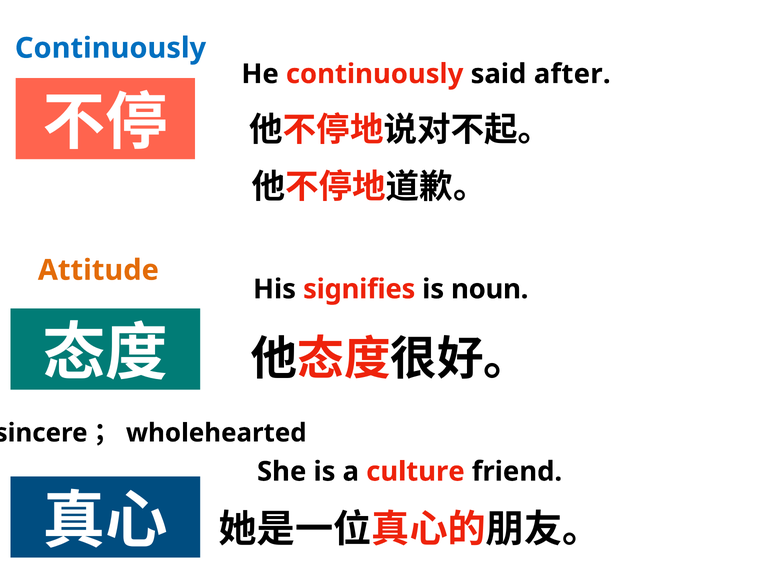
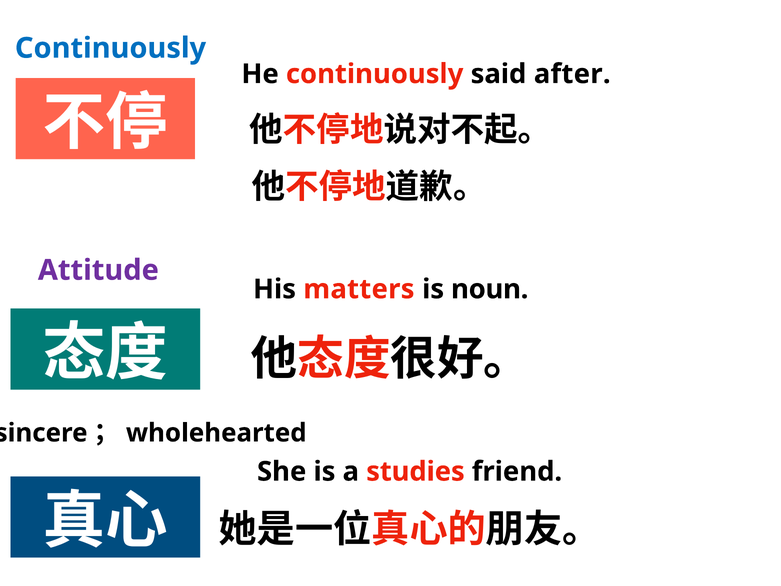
Attitude colour: orange -> purple
signifies: signifies -> matters
culture: culture -> studies
